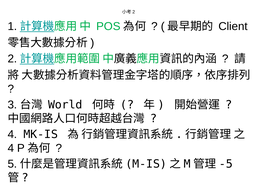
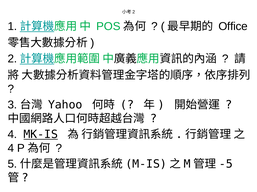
Client: Client -> Office
World: World -> Yahoo
MK-IS underline: none -> present
